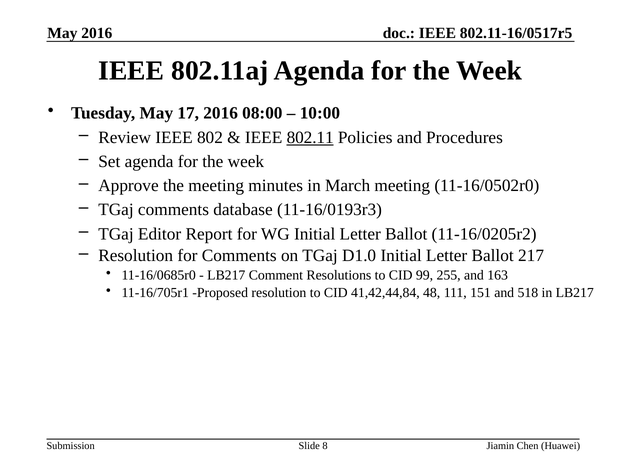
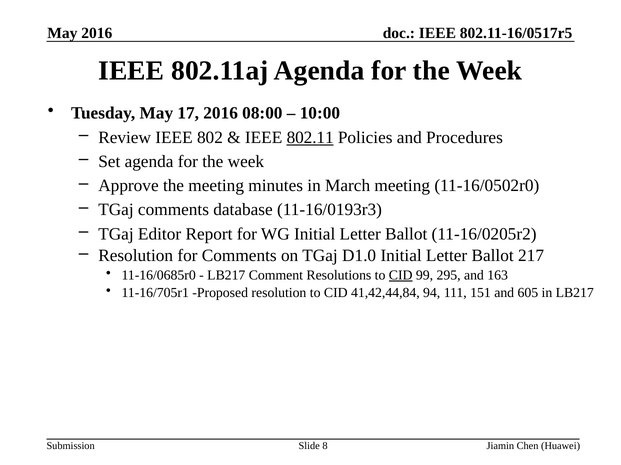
CID at (401, 276) underline: none -> present
255: 255 -> 295
48: 48 -> 94
518: 518 -> 605
